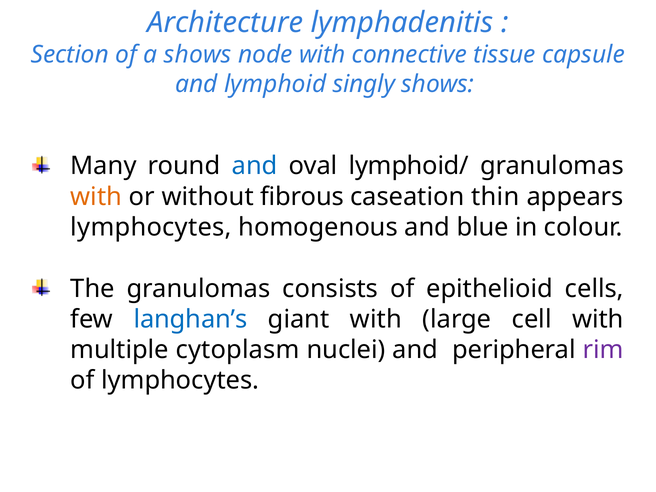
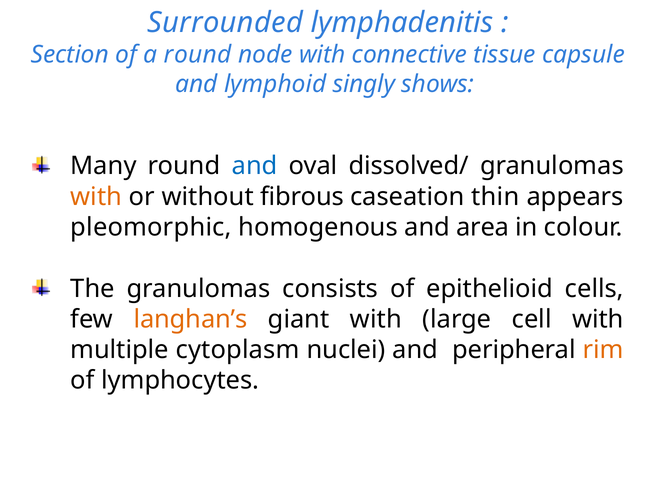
Architecture: Architecture -> Surrounded
a shows: shows -> round
lymphoid/: lymphoid/ -> dissolved/
lymphocytes at (151, 227): lymphocytes -> pleomorphic
blue: blue -> area
langhan’s colour: blue -> orange
rim colour: purple -> orange
